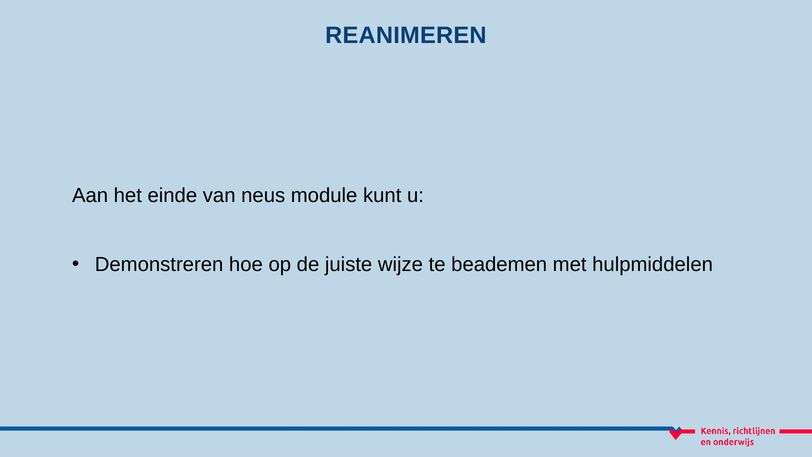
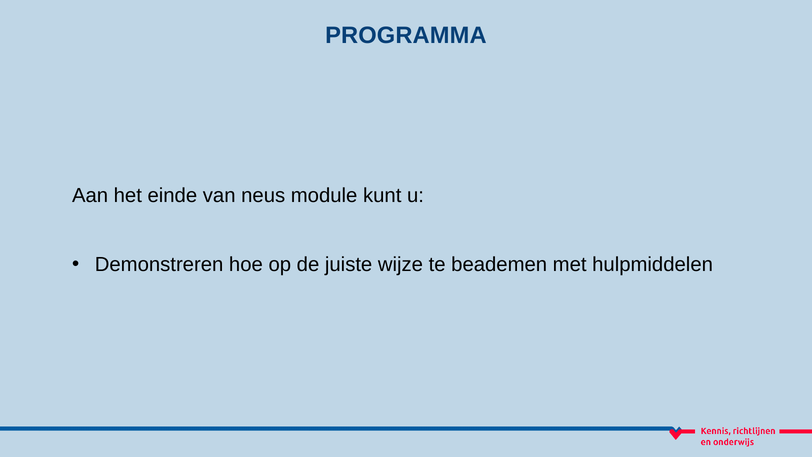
REANIMEREN: REANIMEREN -> PROGRAMMA
